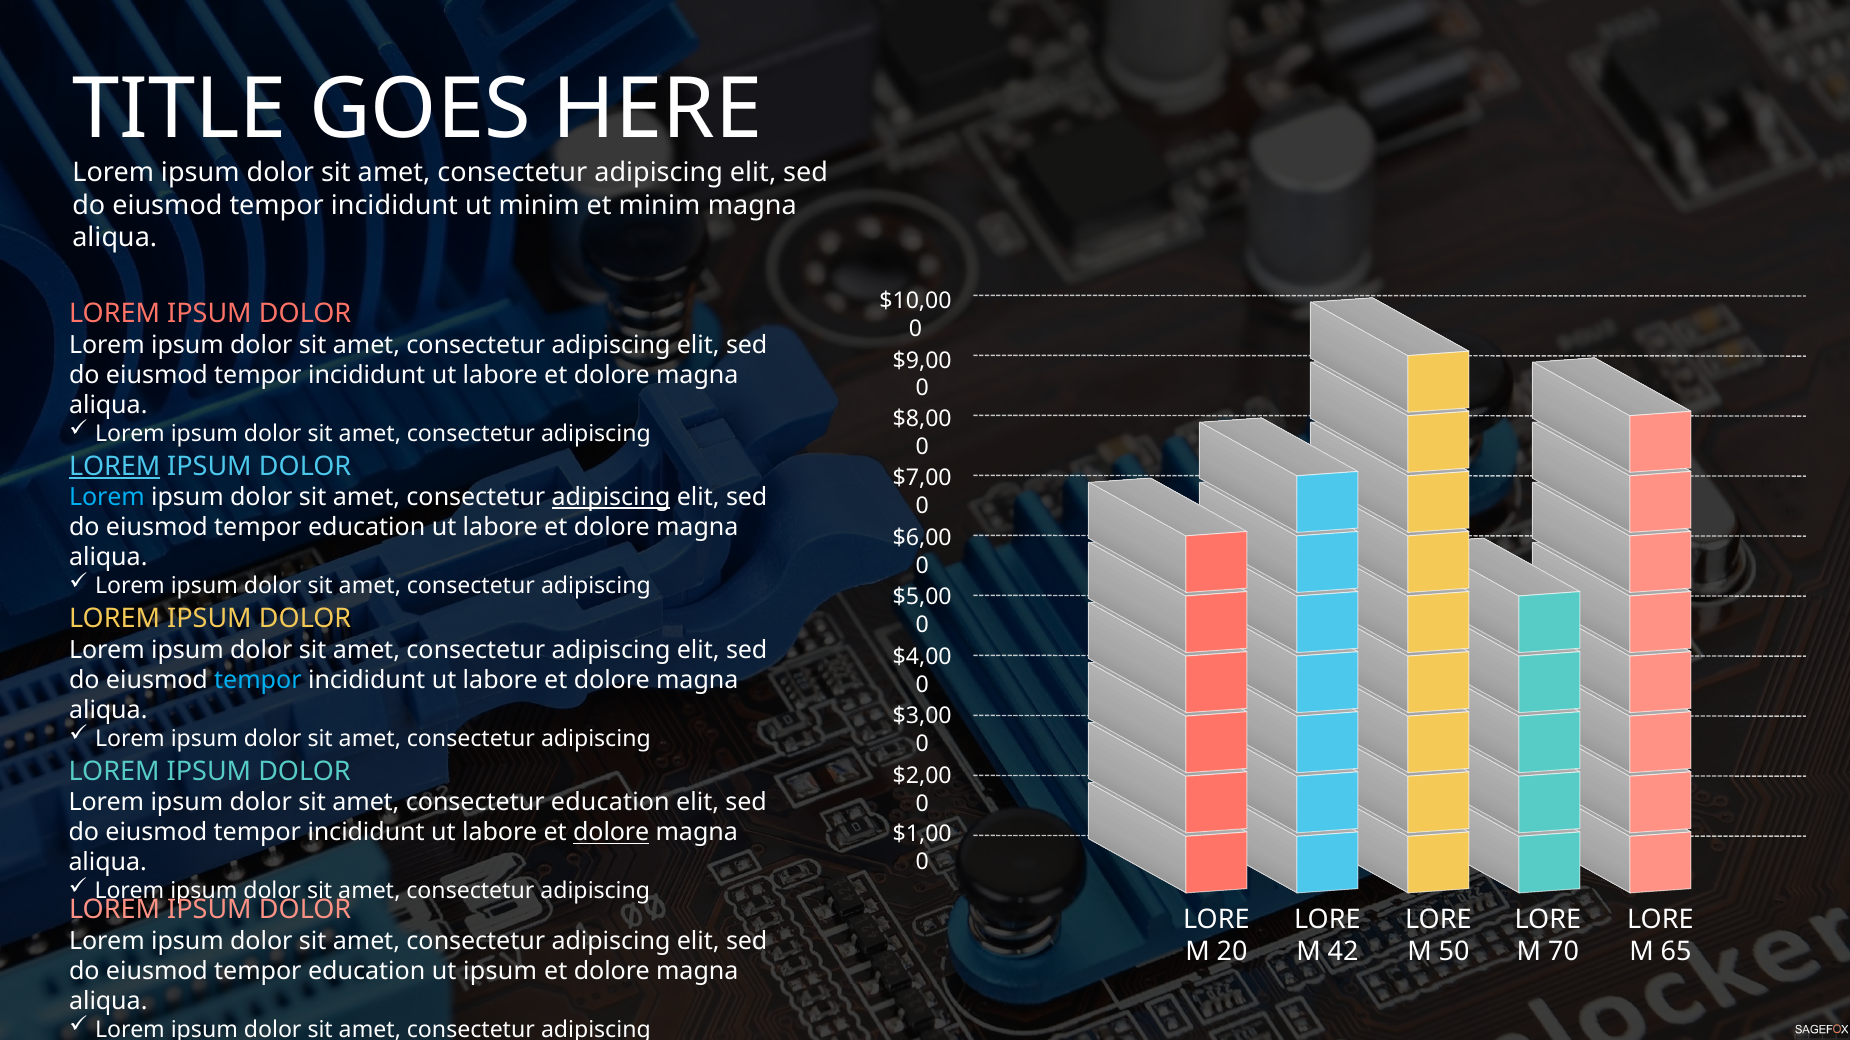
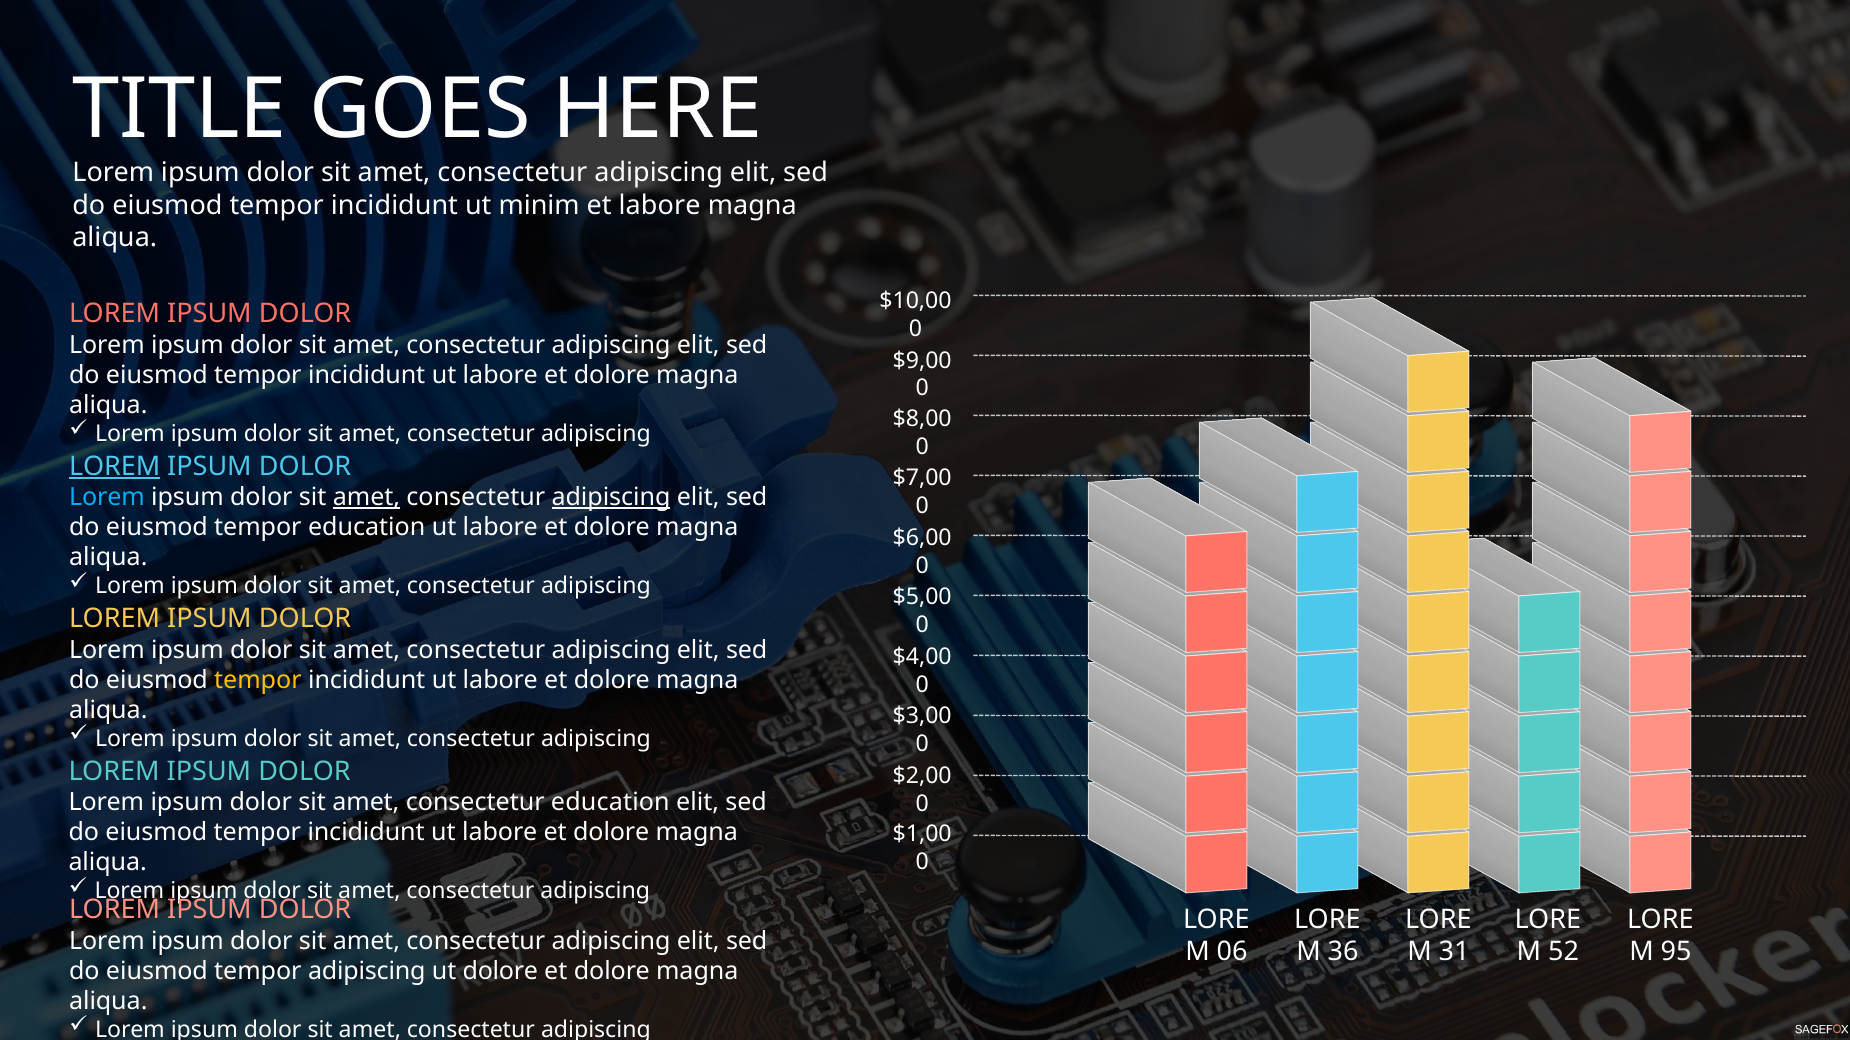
et minim: minim -> labore
amet at (366, 498) underline: none -> present
tempor at (258, 680) colour: light blue -> yellow
dolore at (611, 833) underline: present -> none
20: 20 -> 06
42: 42 -> 36
50: 50 -> 31
70: 70 -> 52
65: 65 -> 95
education at (367, 972): education -> adipiscing
ut ipsum: ipsum -> dolore
